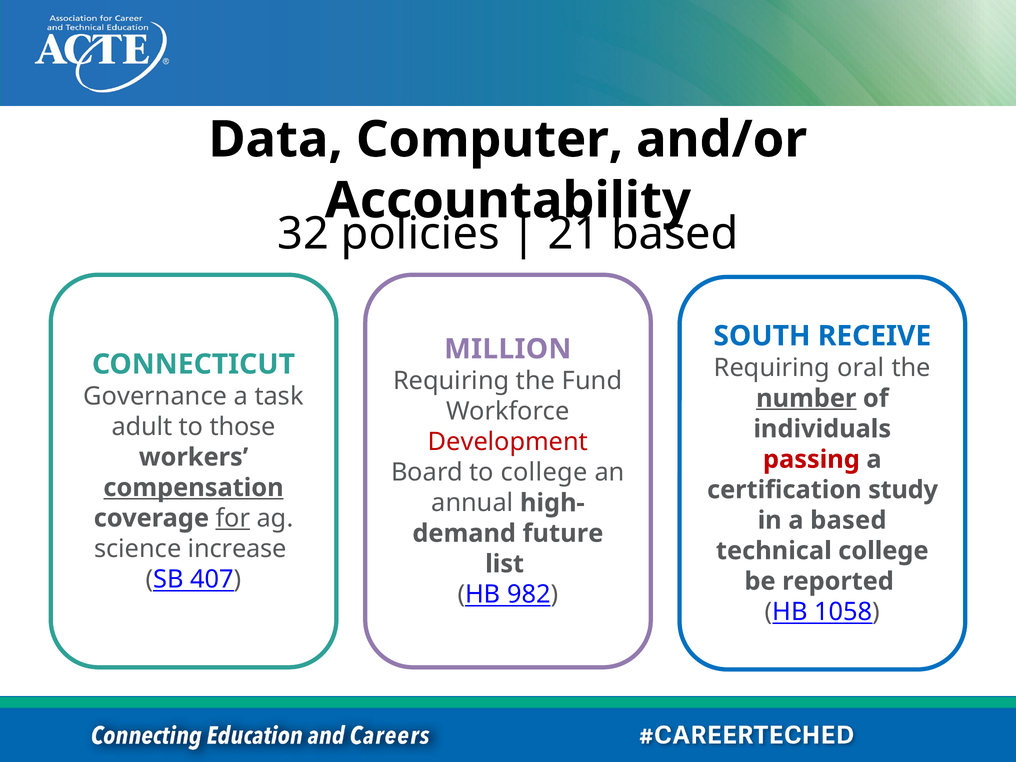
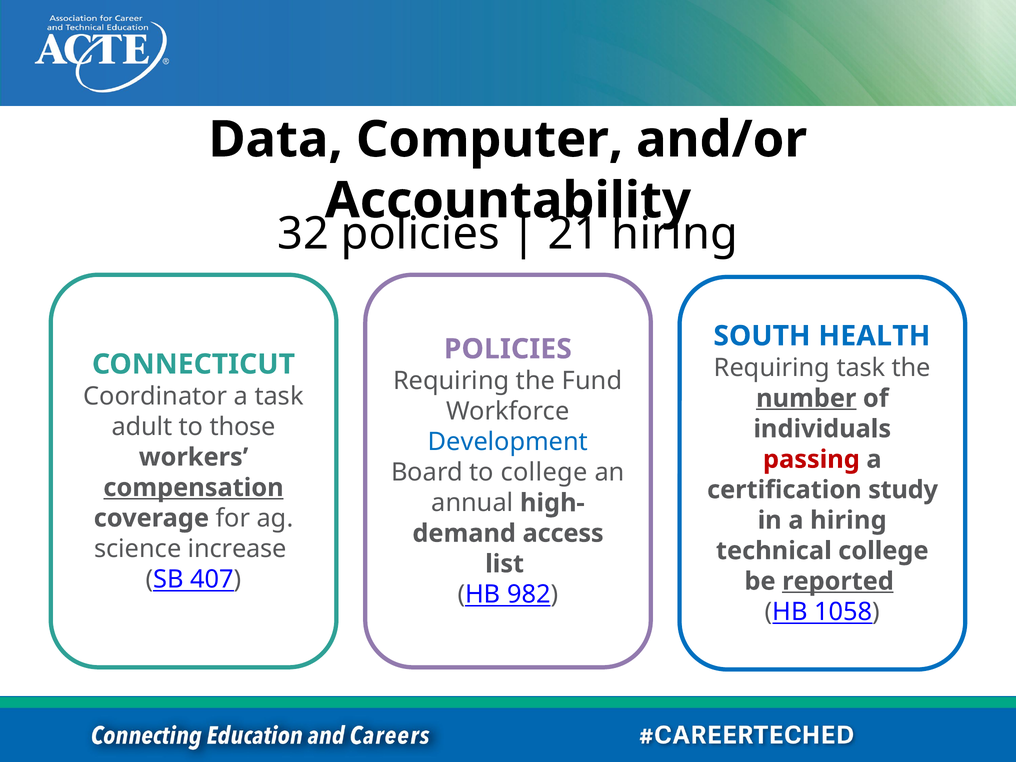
based at (675, 234): based -> hiring
RECEIVE: RECEIVE -> HEALTH
MILLION at (508, 349): MILLION -> POLICIES
Requiring oral: oral -> task
Governance: Governance -> Coordinator
Development colour: red -> blue
for underline: present -> none
a based: based -> hiring
future: future -> access
reported underline: none -> present
